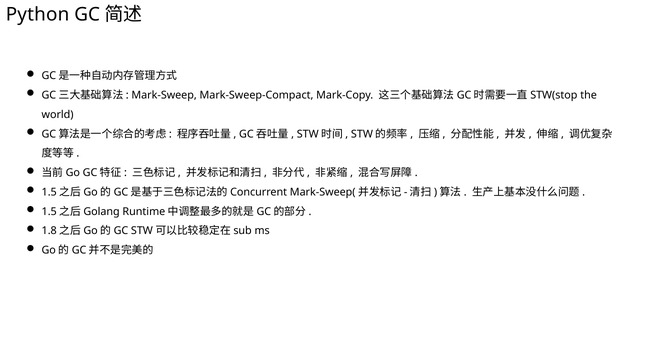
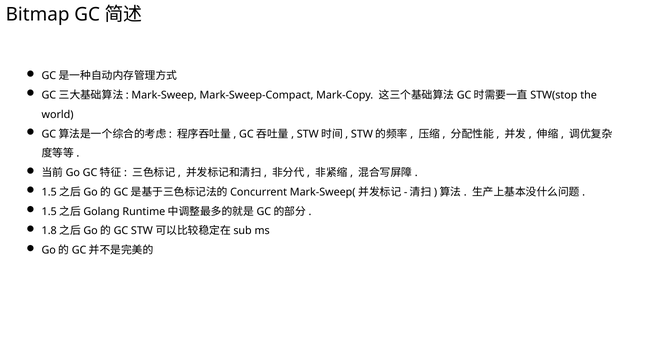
Python: Python -> Bitmap
